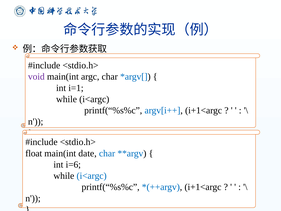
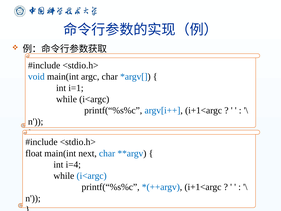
void colour: purple -> blue
date: date -> next
i=6: i=6 -> i=4
